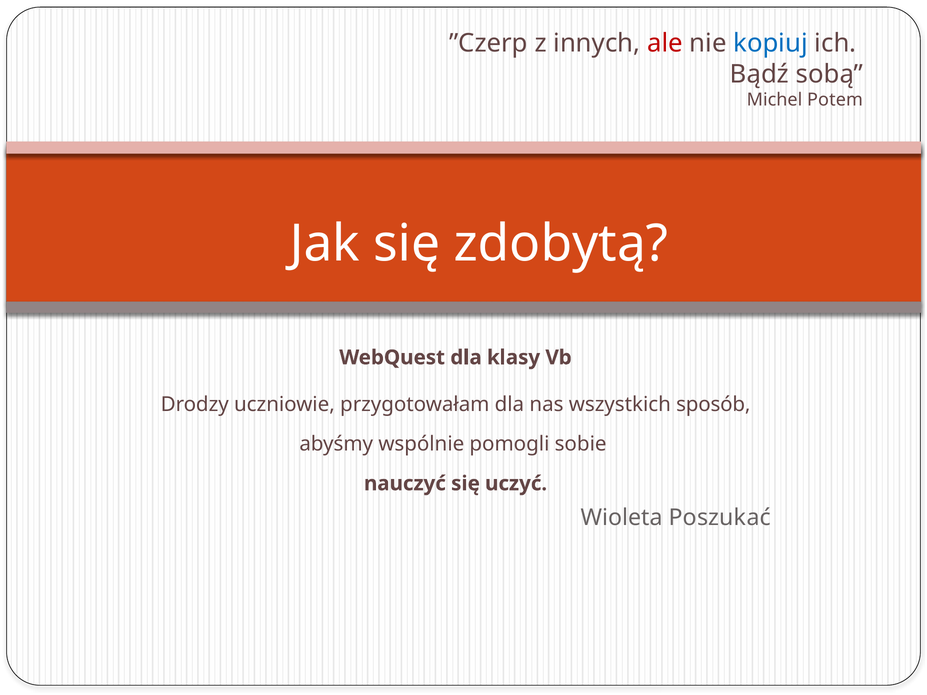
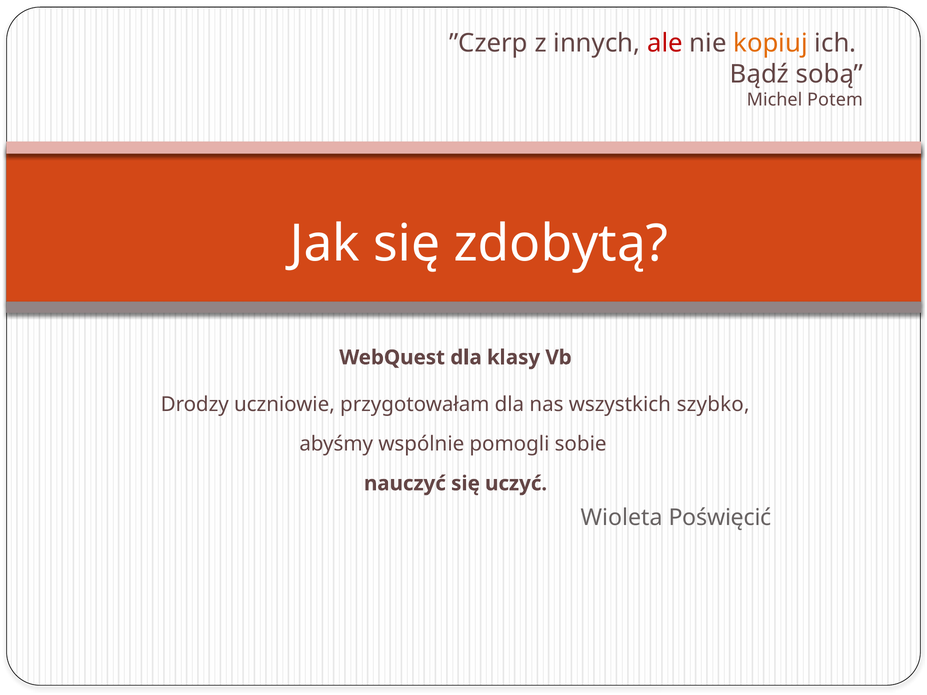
kopiuj colour: blue -> orange
sposób: sposób -> szybko
Poszukać: Poszukać -> Poświęcić
